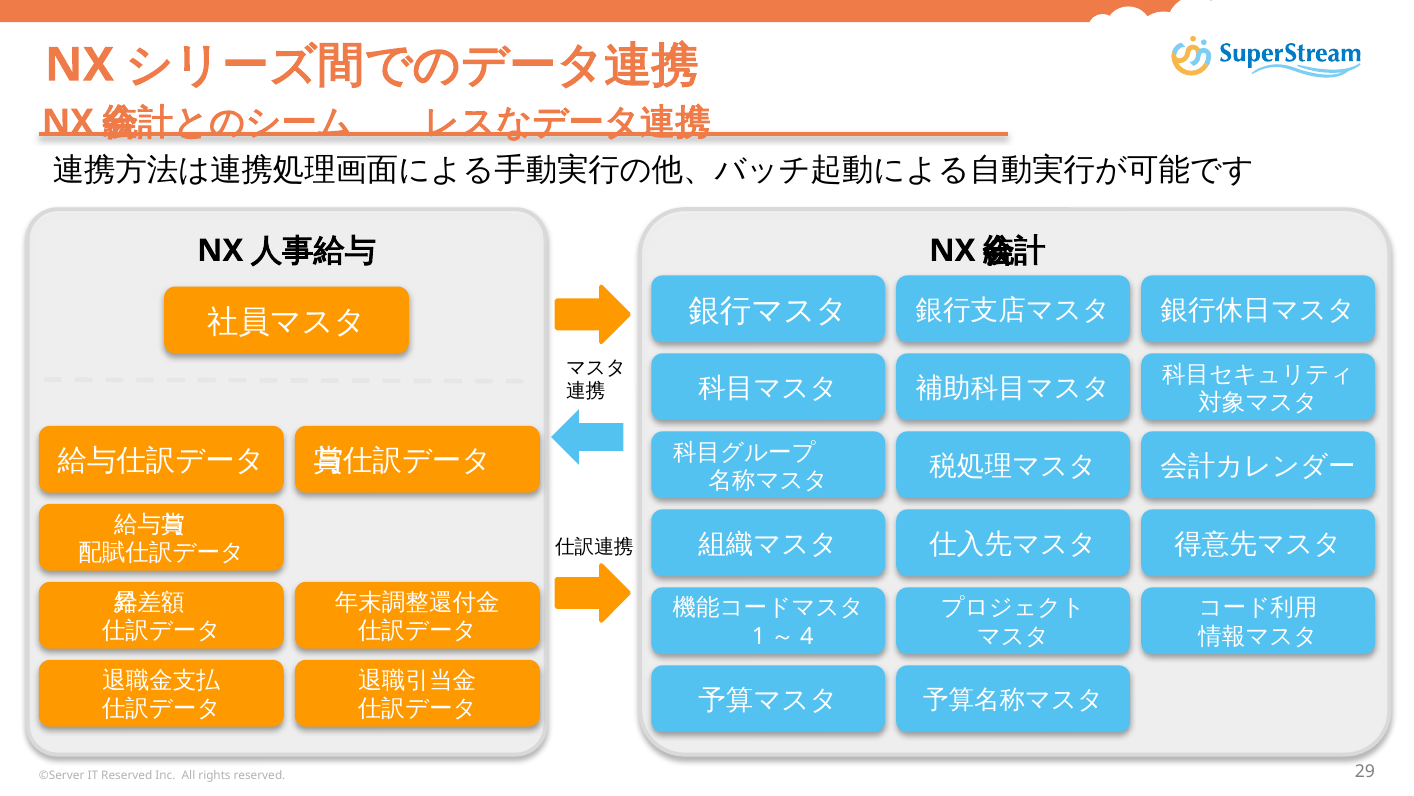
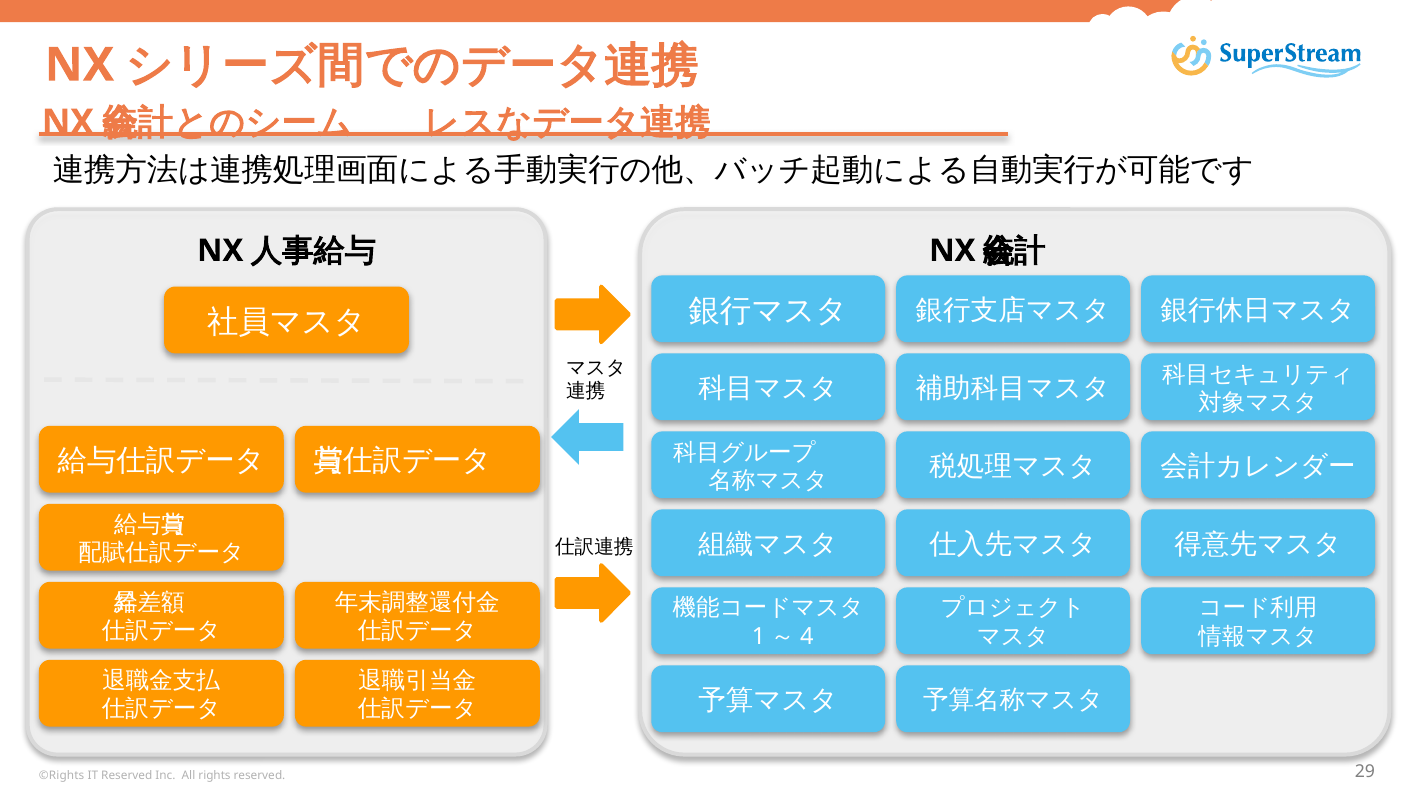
©Server: ©Server -> ©Rights
